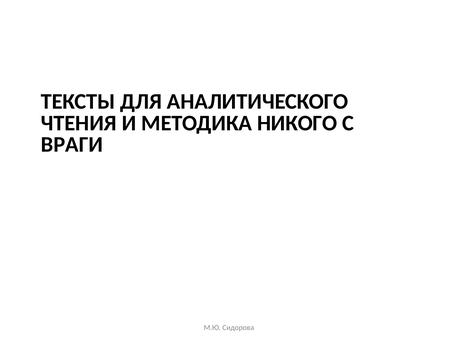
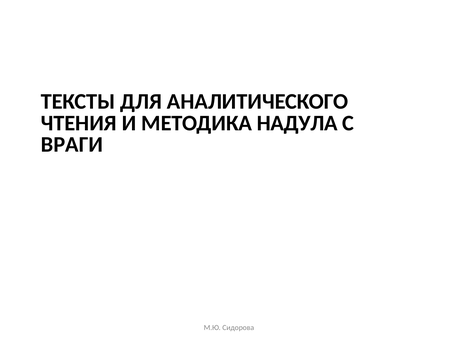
НИКОГО: НИКОГО -> НАДУЛА
